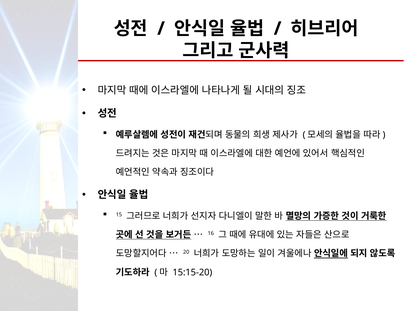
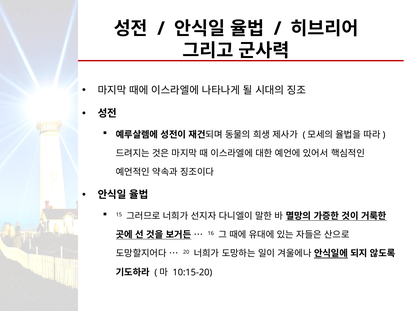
15:15-20: 15:15-20 -> 10:15-20
